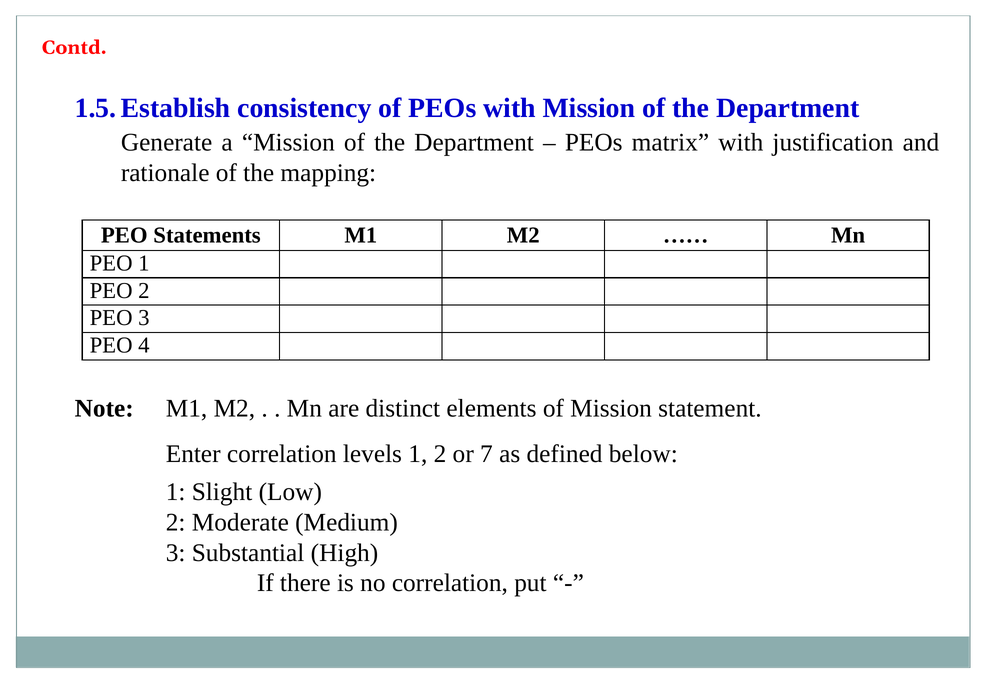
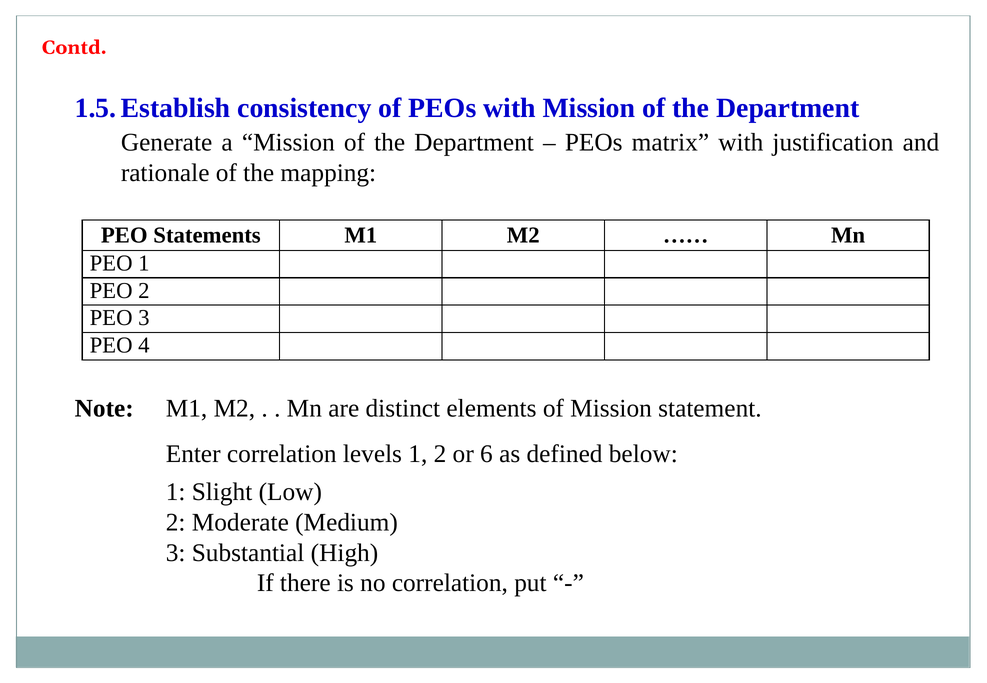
7: 7 -> 6
